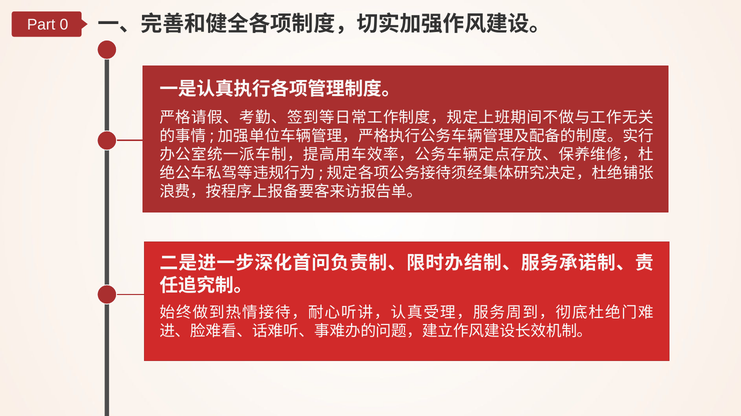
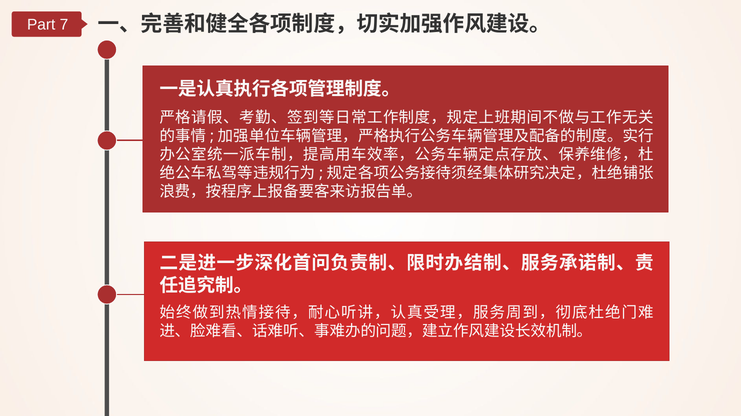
0: 0 -> 7
